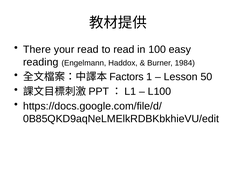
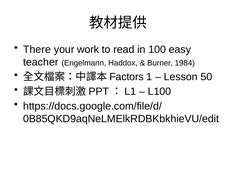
your read: read -> work
reading: reading -> teacher
